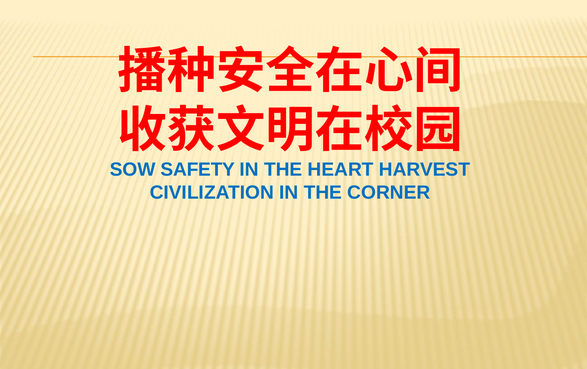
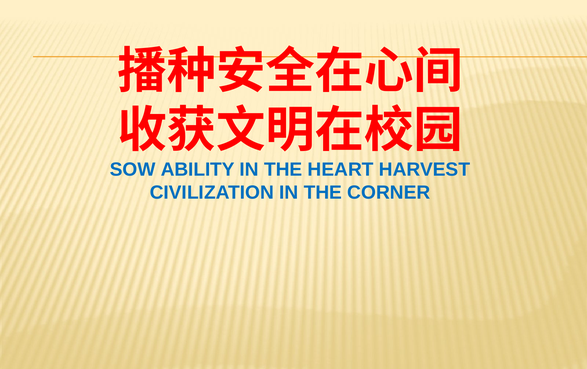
SAFETY: SAFETY -> ABILITY
